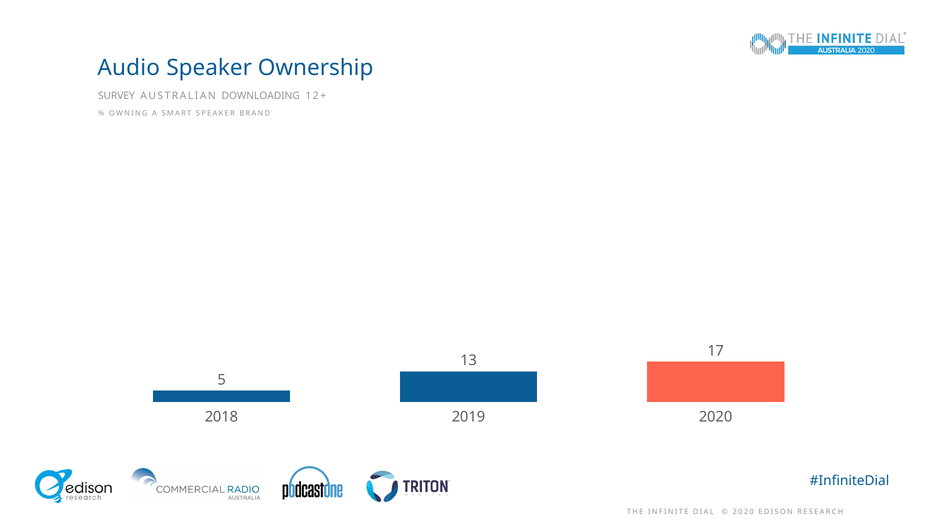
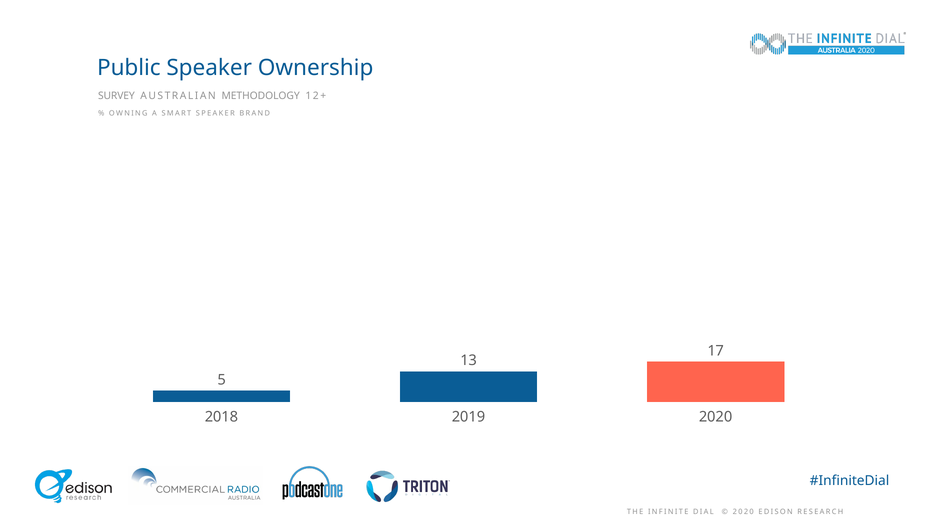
Audio: Audio -> Public
DOWNLOADING: DOWNLOADING -> METHODOLOGY
